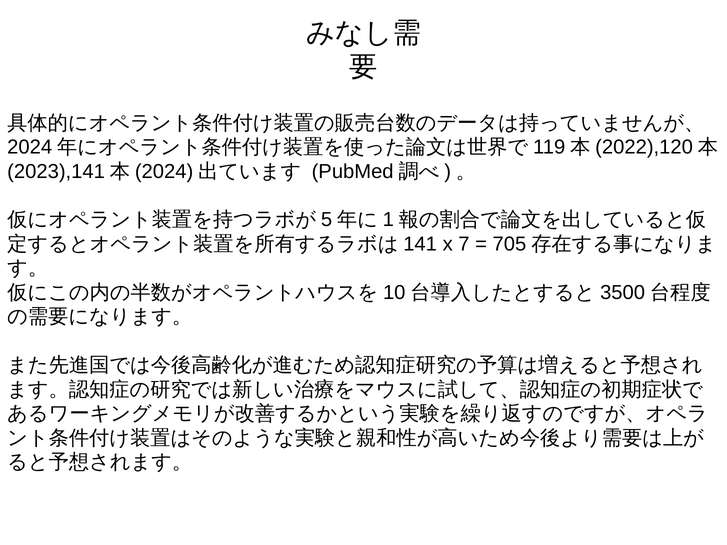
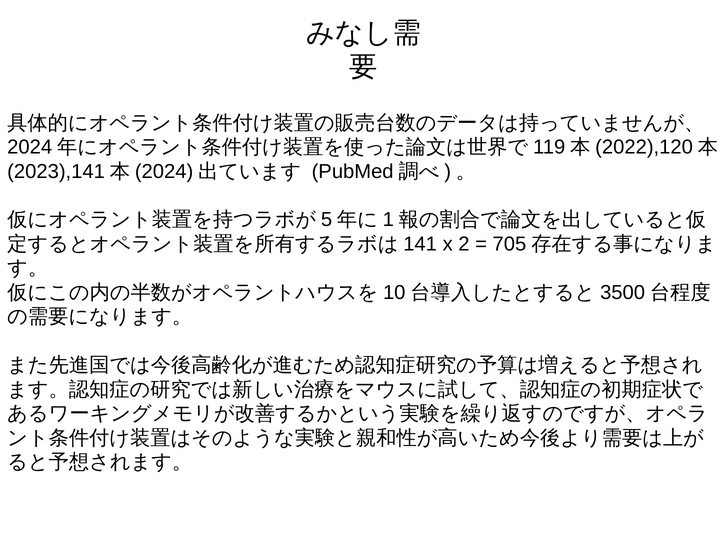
7: 7 -> 2
